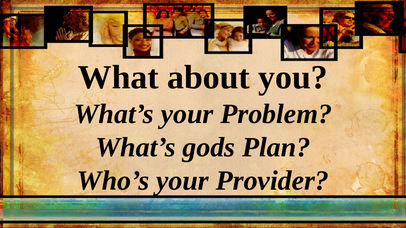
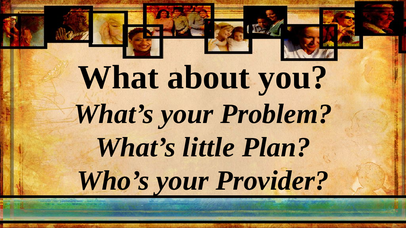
gods: gods -> little
